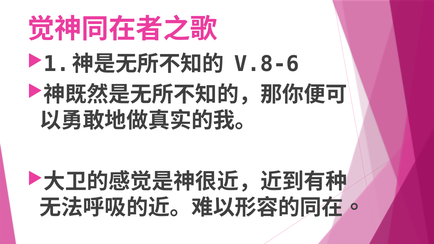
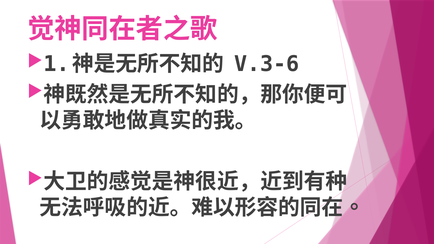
V.8-6: V.8-6 -> V.3-6
